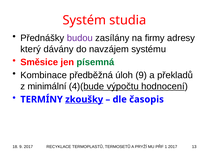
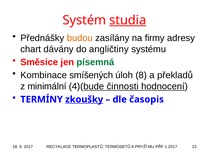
studia underline: none -> present
budou colour: purple -> orange
který: který -> chart
navzájem: navzájem -> angličtiny
předběžná: předběžná -> smíšených
úloh 9: 9 -> 8
výpočtu: výpočtu -> činnosti
